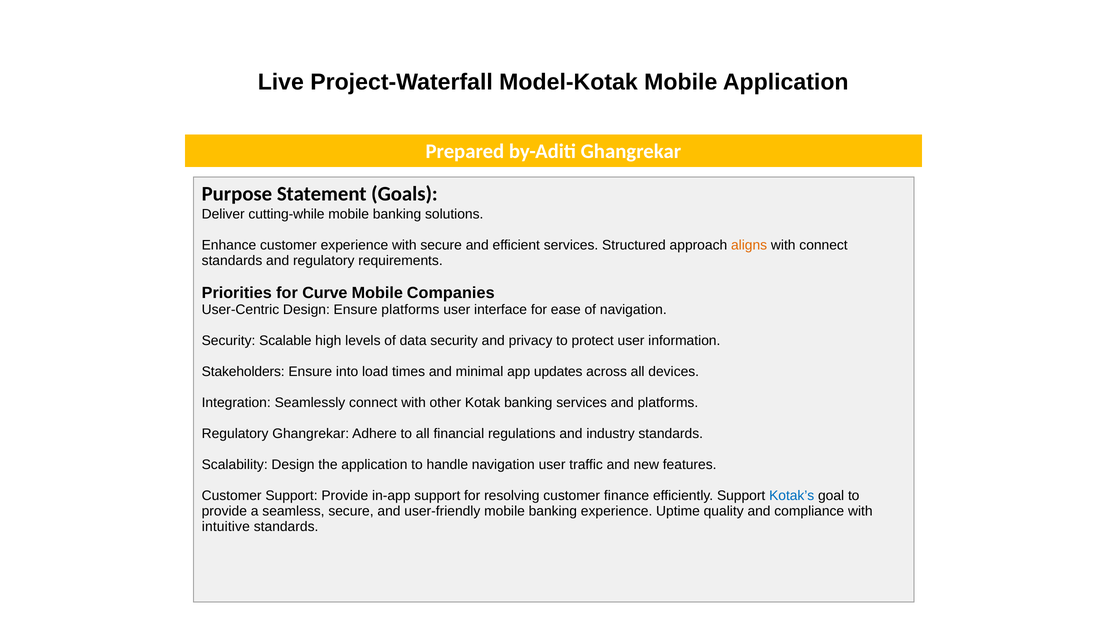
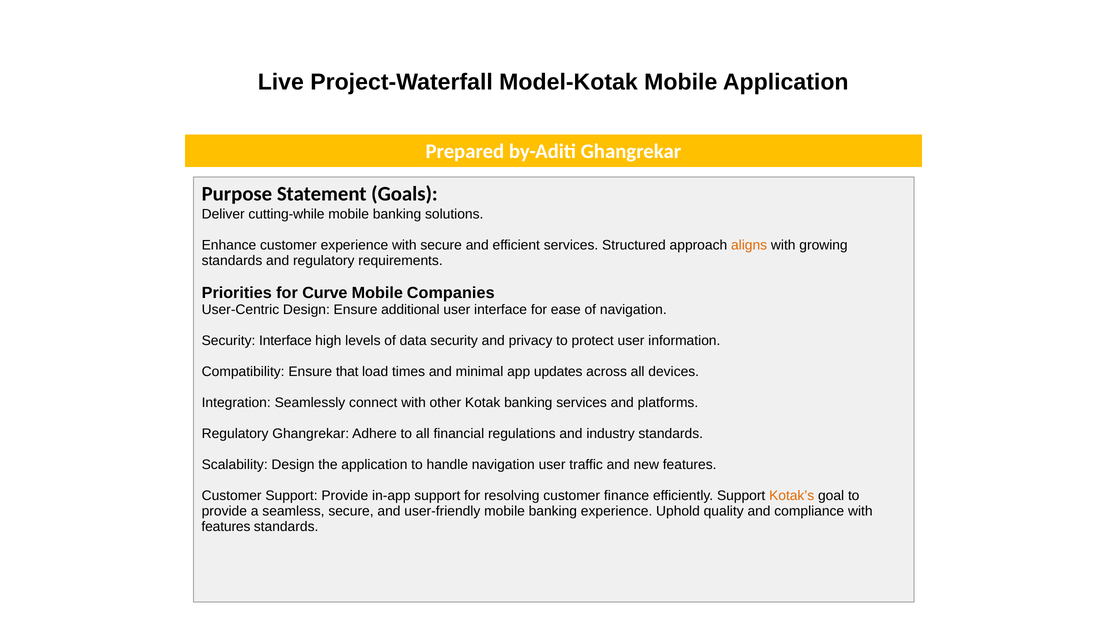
with connect: connect -> growing
Ensure platforms: platforms -> additional
Security Scalable: Scalable -> Interface
Stakeholders: Stakeholders -> Compatibility
into: into -> that
Kotak’s colour: blue -> orange
Uptime: Uptime -> Uphold
intuitive at (226, 527): intuitive -> features
